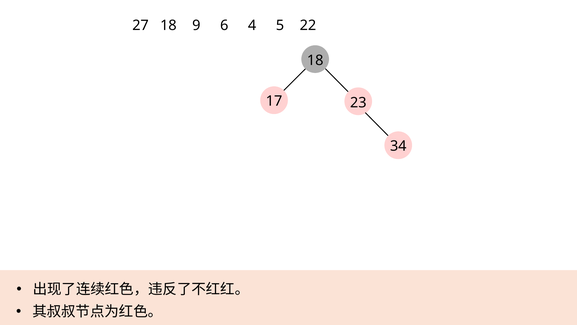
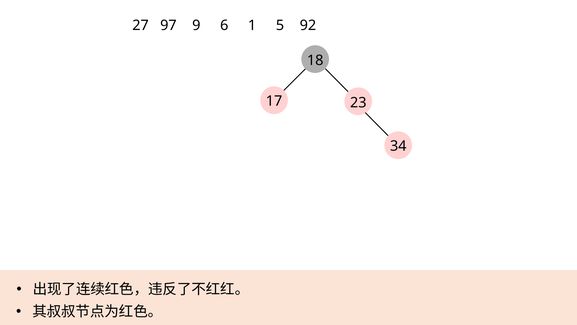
27 18: 18 -> 97
4: 4 -> 1
22: 22 -> 92
